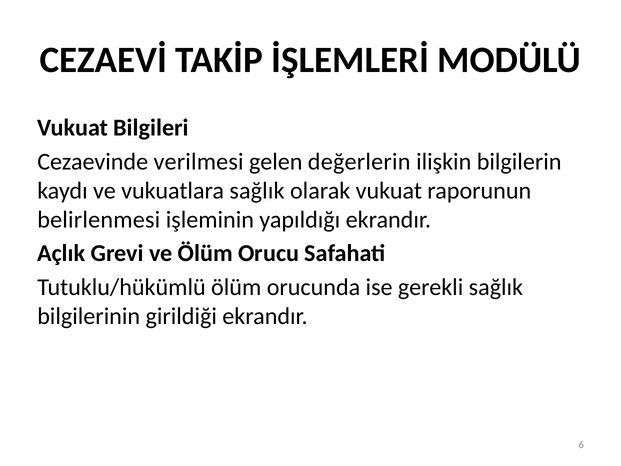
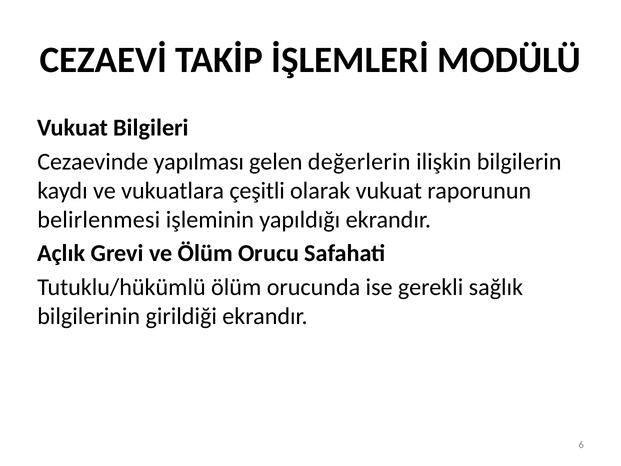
verilmesi: verilmesi -> yapılması
vukuatlara sağlık: sağlık -> çeşitli
